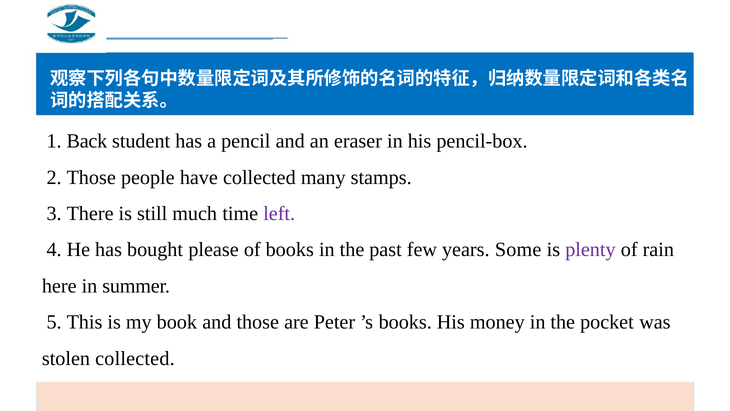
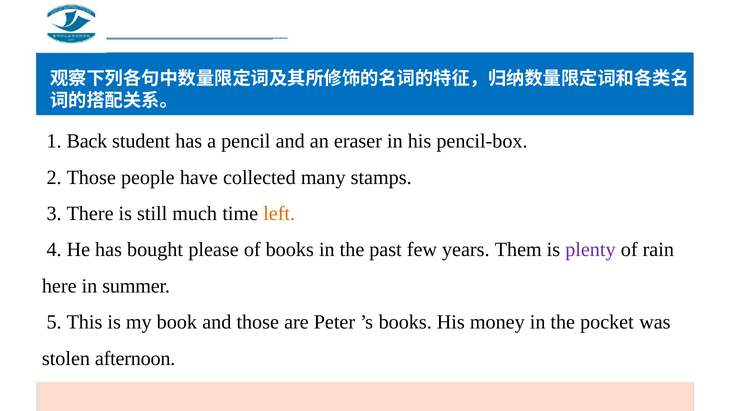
left colour: purple -> orange
Some: Some -> Them
stolen collected: collected -> afternoon
